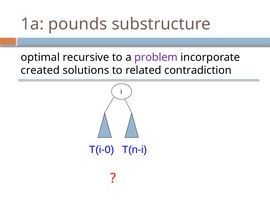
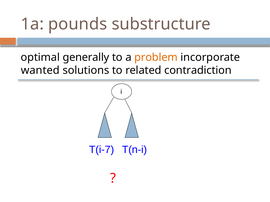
recursive: recursive -> generally
problem colour: purple -> orange
created: created -> wanted
T(i-0: T(i-0 -> T(i-7
